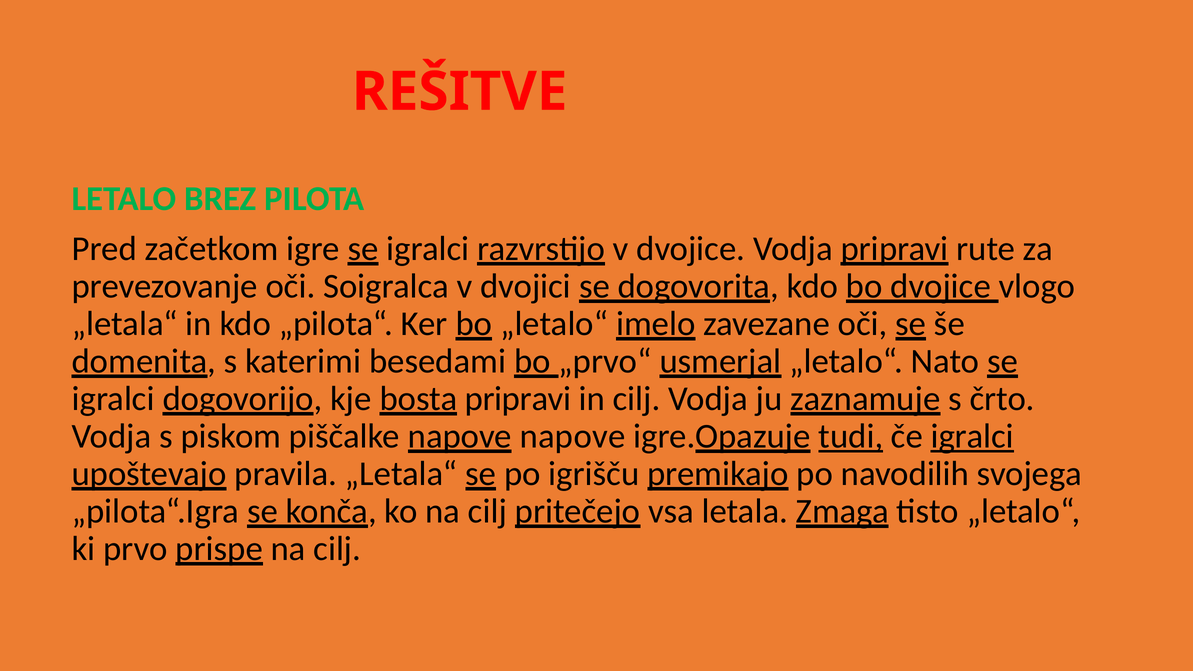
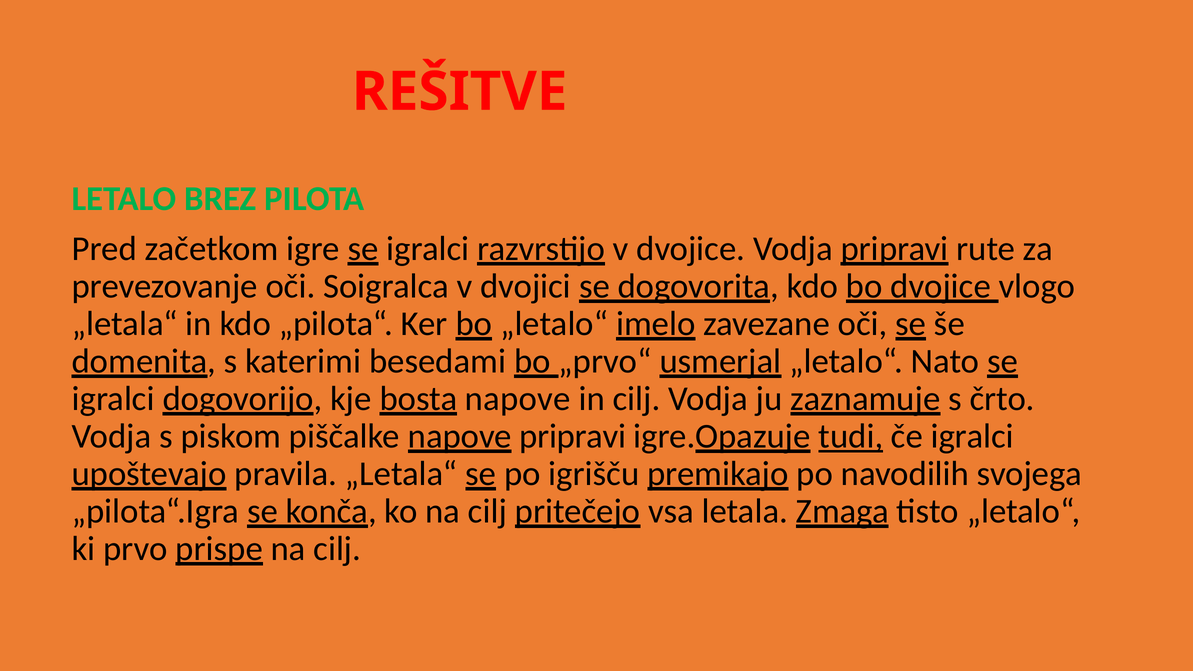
bosta pripravi: pripravi -> napove
napove napove: napove -> pripravi
igralci at (972, 436) underline: present -> none
